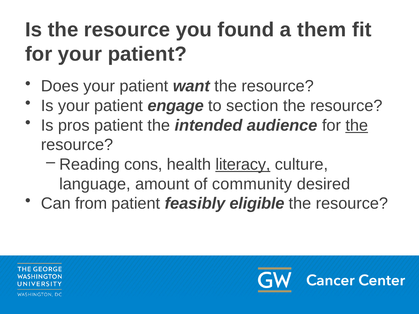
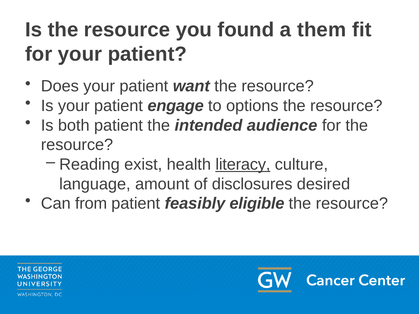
section: section -> options
pros: pros -> both
the at (357, 125) underline: present -> none
cons: cons -> exist
community: community -> disclosures
